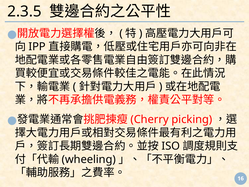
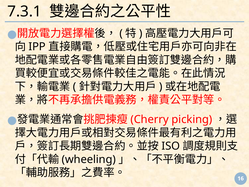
2.3.5: 2.3.5 -> 7.3.1
